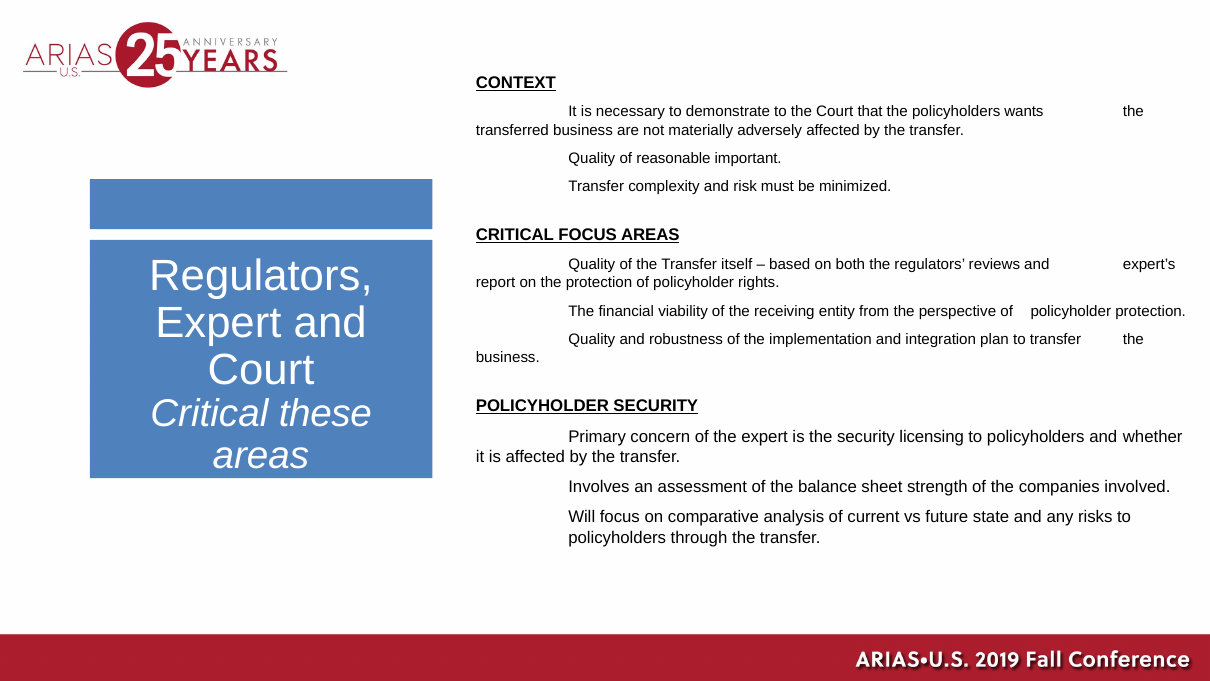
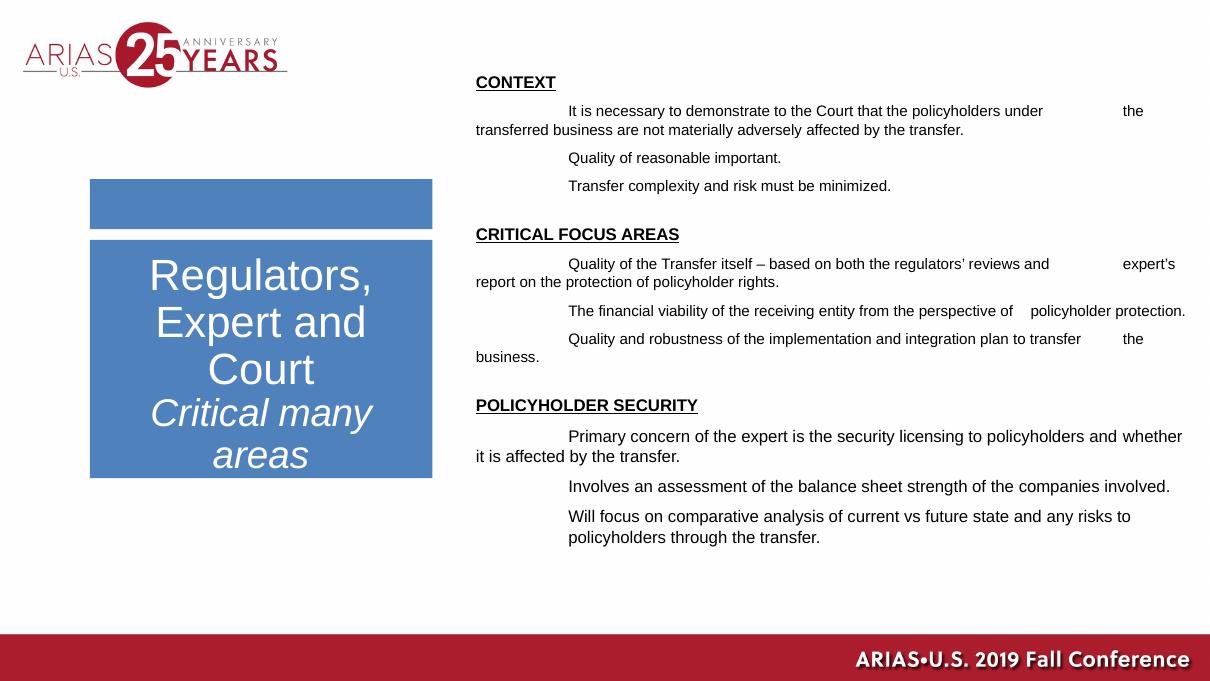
wants: wants -> under
these: these -> many
